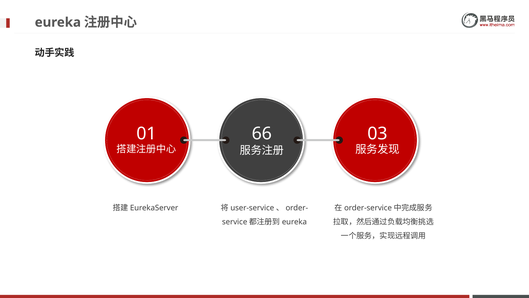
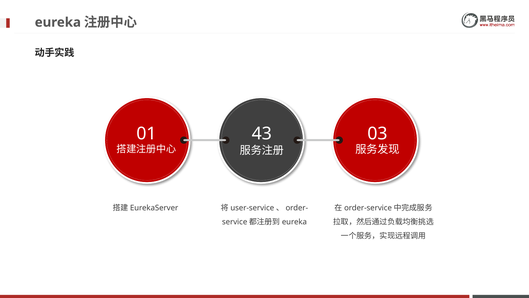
66: 66 -> 43
